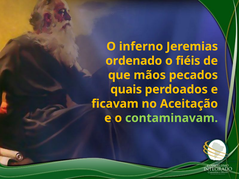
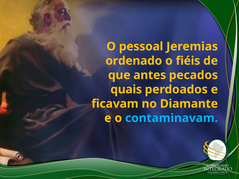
inferno: inferno -> pessoal
mãos: mãos -> antes
Aceitação: Aceitação -> Diamante
contaminavam colour: light green -> light blue
